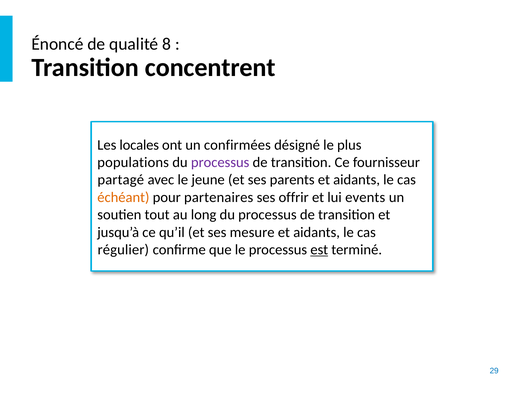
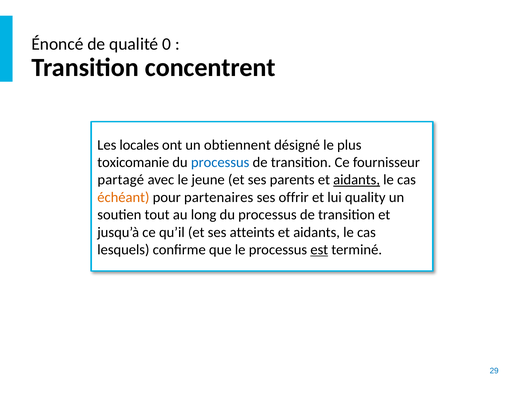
8: 8 -> 0
confirmées: confirmées -> obtiennent
populations: populations -> toxicomanie
processus at (220, 162) colour: purple -> blue
aidants at (357, 180) underline: none -> present
events: events -> quality
mesure: mesure -> atteints
régulier: régulier -> lesquels
